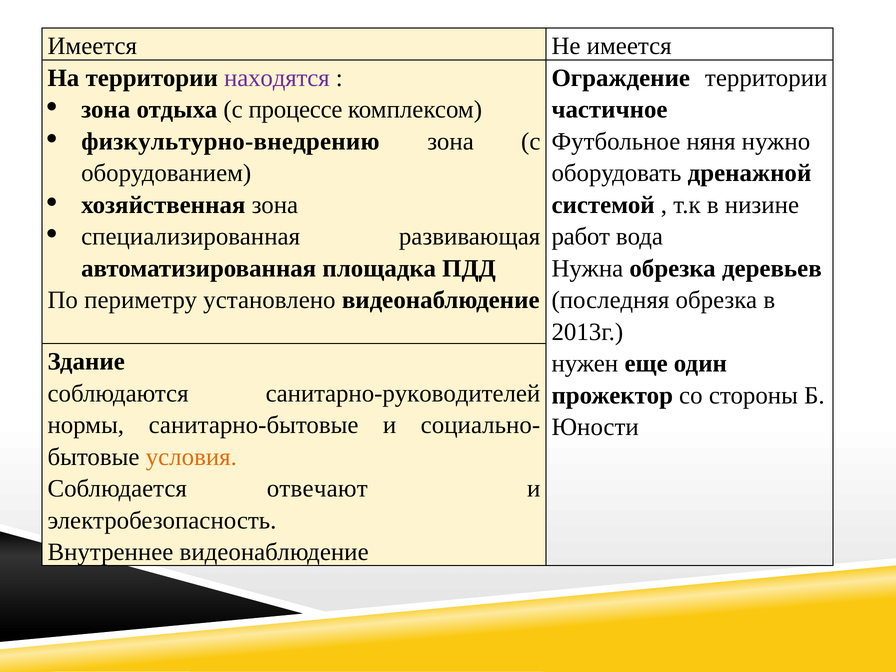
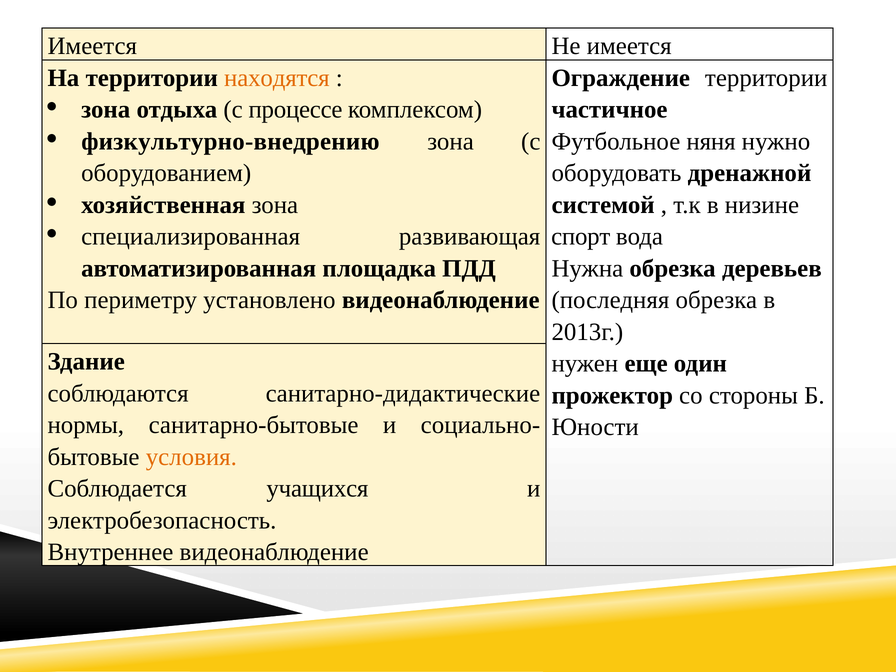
находятся colour: purple -> orange
работ: работ -> спорт
санитарно-руководителей: санитарно-руководителей -> санитарно-дидактические
отвечают: отвечают -> учащихся
